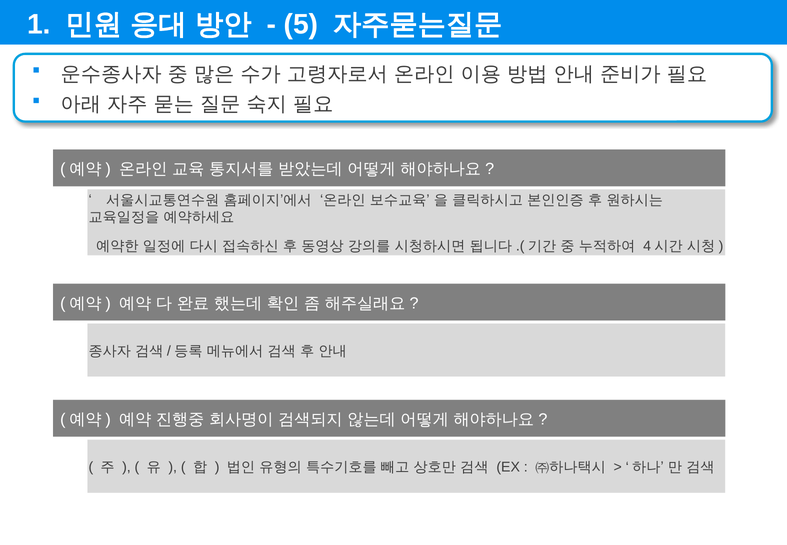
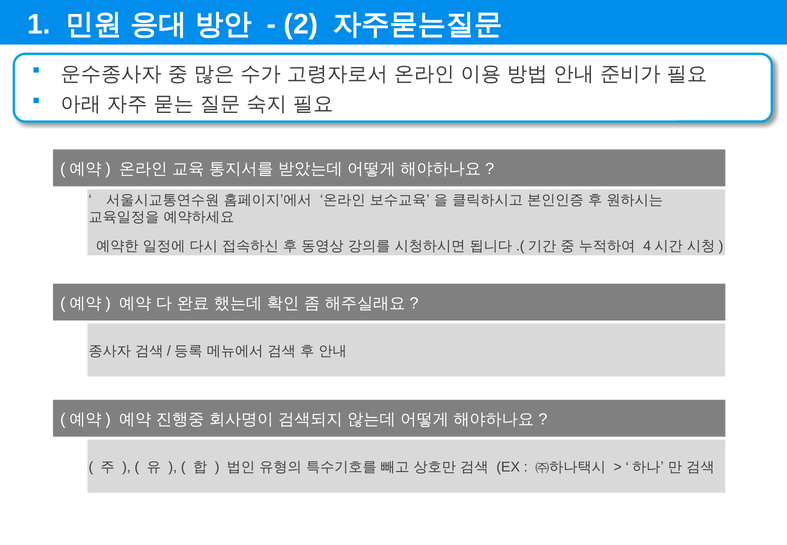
5: 5 -> 2
